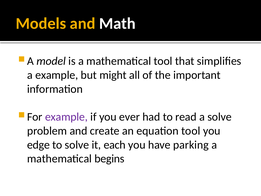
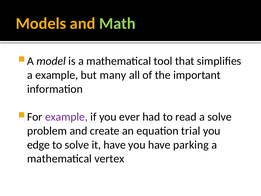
Math colour: white -> light green
might: might -> many
equation tool: tool -> trial
it each: each -> have
begins: begins -> vertex
